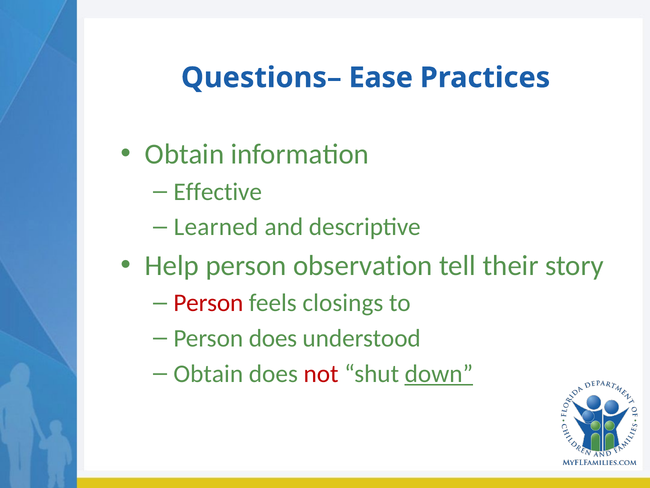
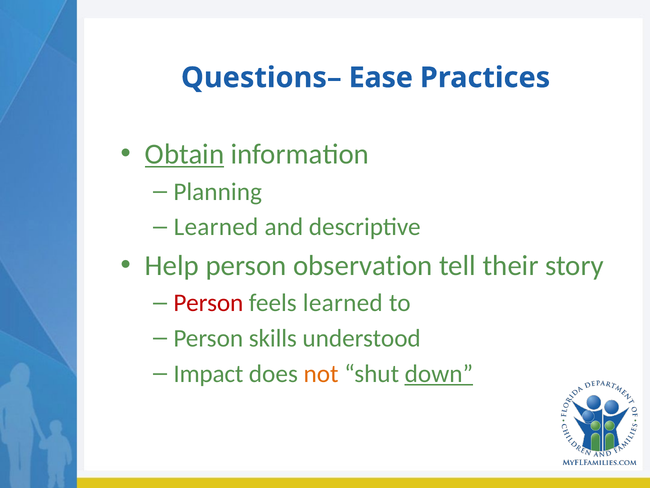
Obtain at (185, 154) underline: none -> present
Effective: Effective -> Planning
feels closings: closings -> learned
Person does: does -> skills
Obtain at (208, 374): Obtain -> Impact
not colour: red -> orange
